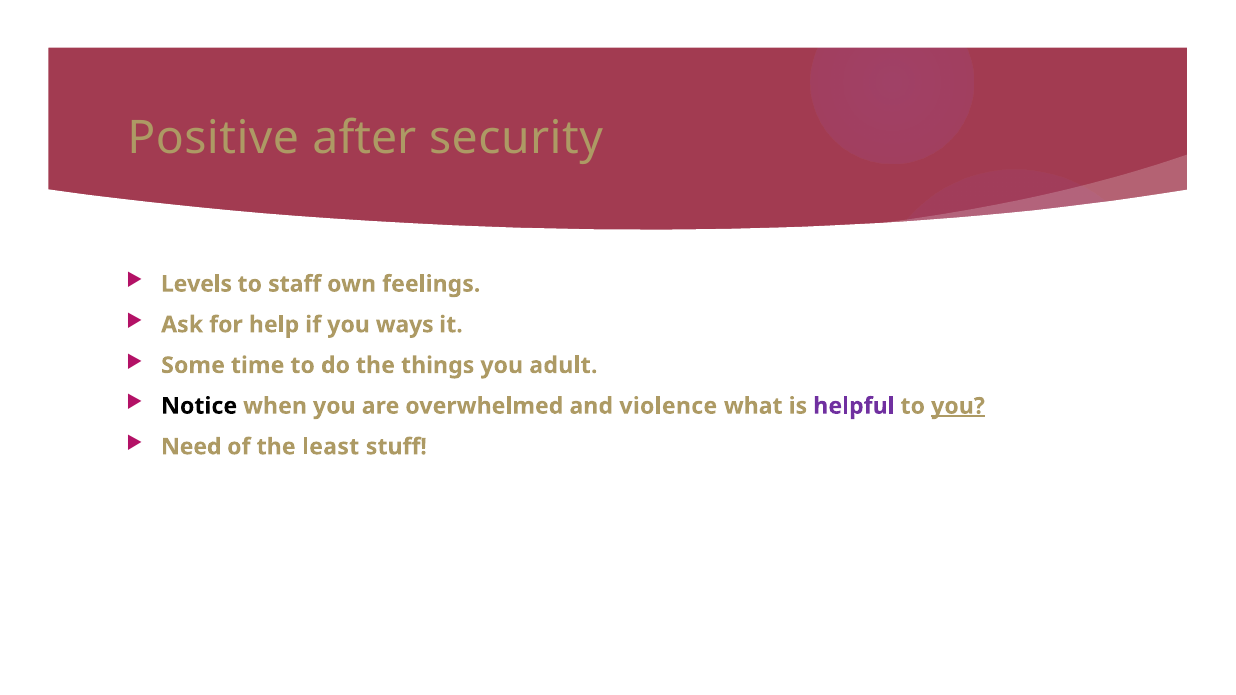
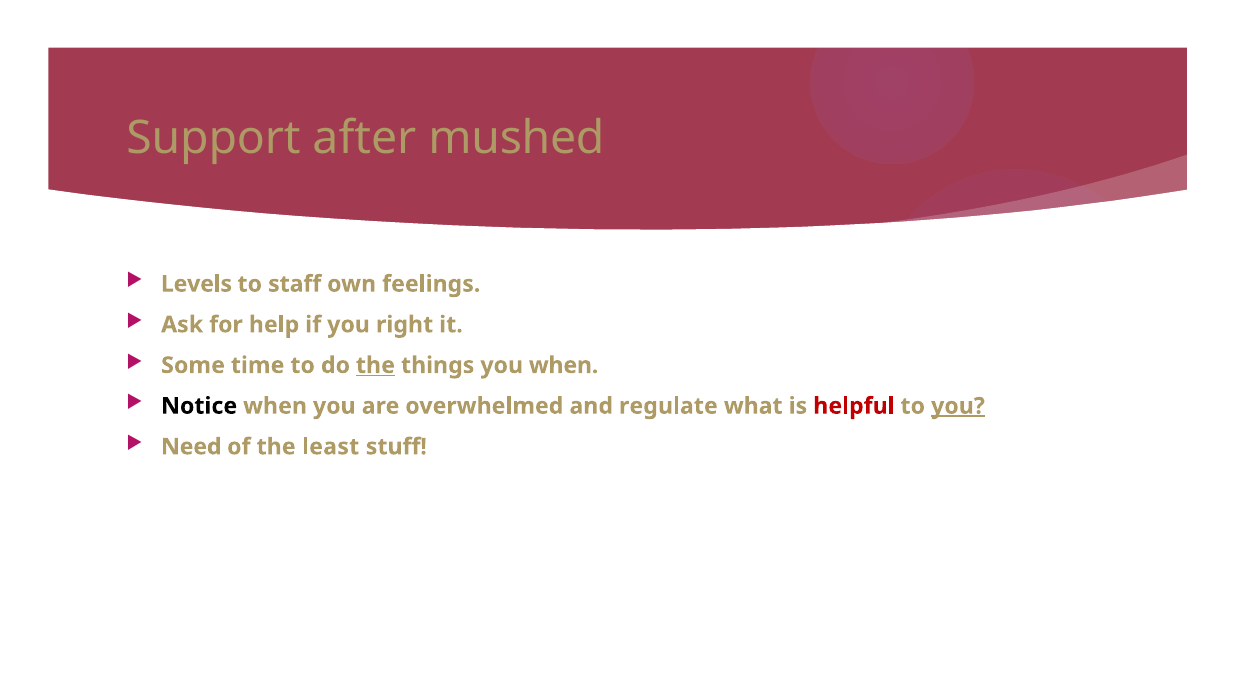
Positive: Positive -> Support
security: security -> mushed
ways: ways -> right
the at (375, 365) underline: none -> present
you adult: adult -> when
violence: violence -> regulate
helpful colour: purple -> red
